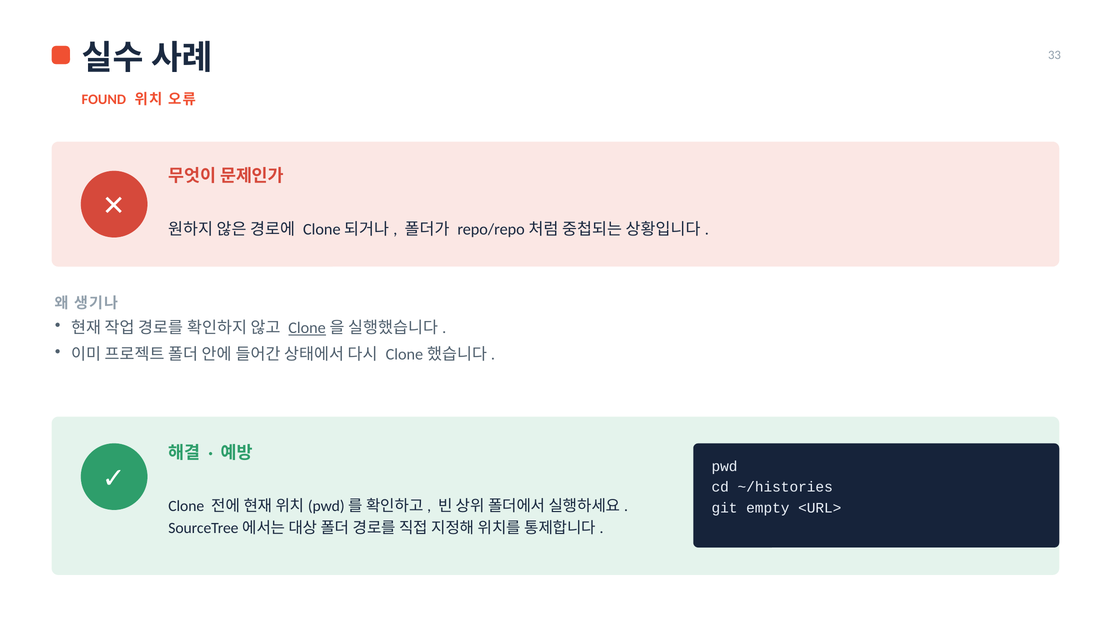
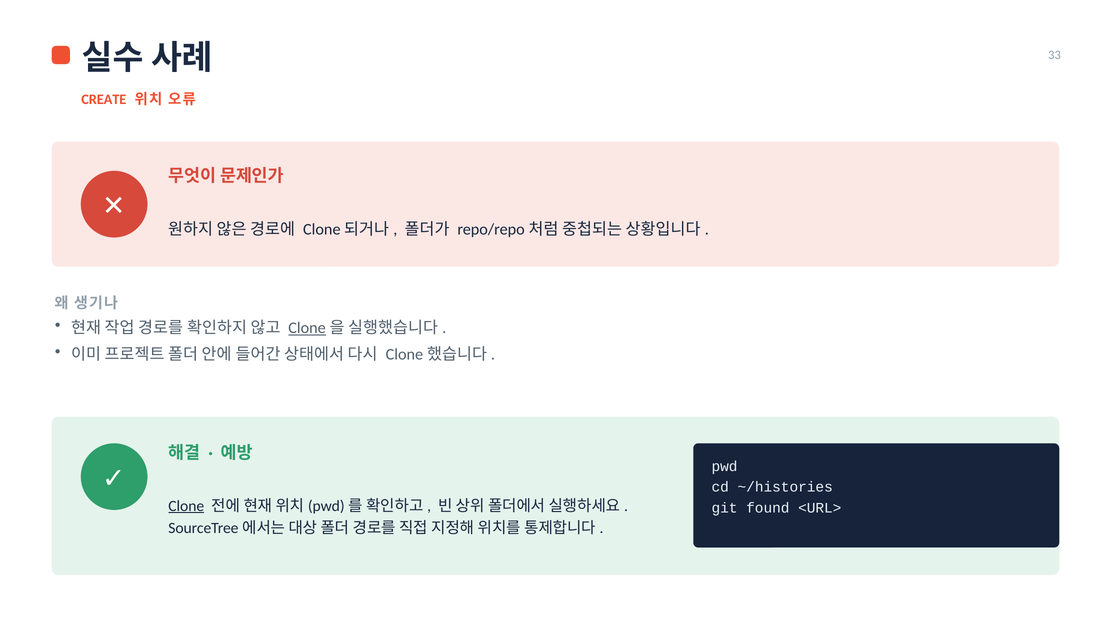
FOUND: FOUND -> CREATE
Clone at (186, 506) underline: none -> present
empty: empty -> found
